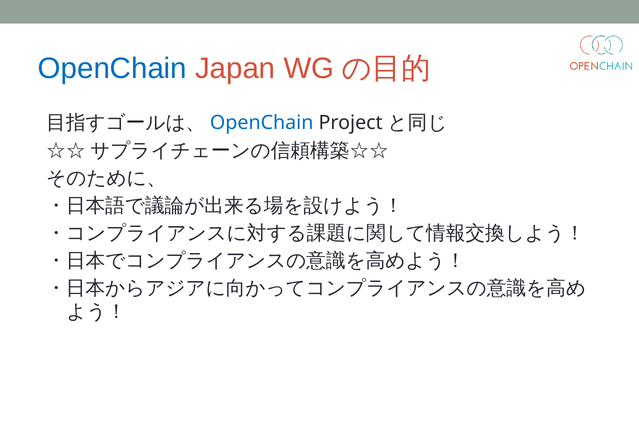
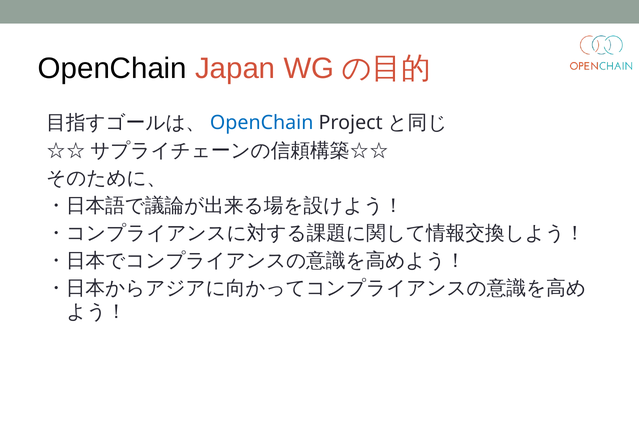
OpenChain at (112, 68) colour: blue -> black
